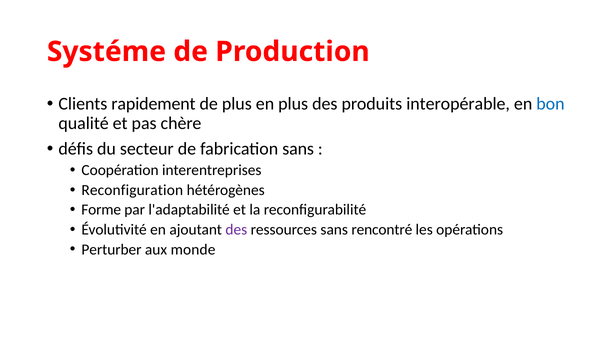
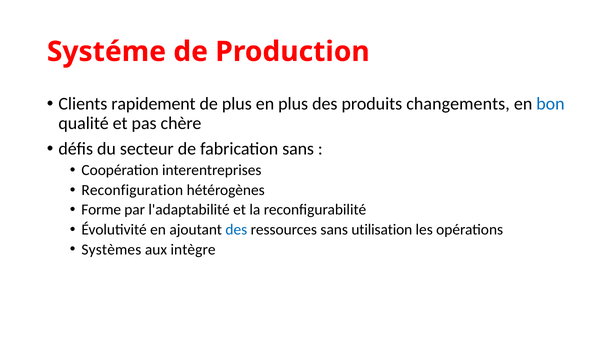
interopérable: interopérable -> changements
des at (236, 230) colour: purple -> blue
rencontré: rencontré -> utilisation
Perturber: Perturber -> Systèmes
monde: monde -> intègre
